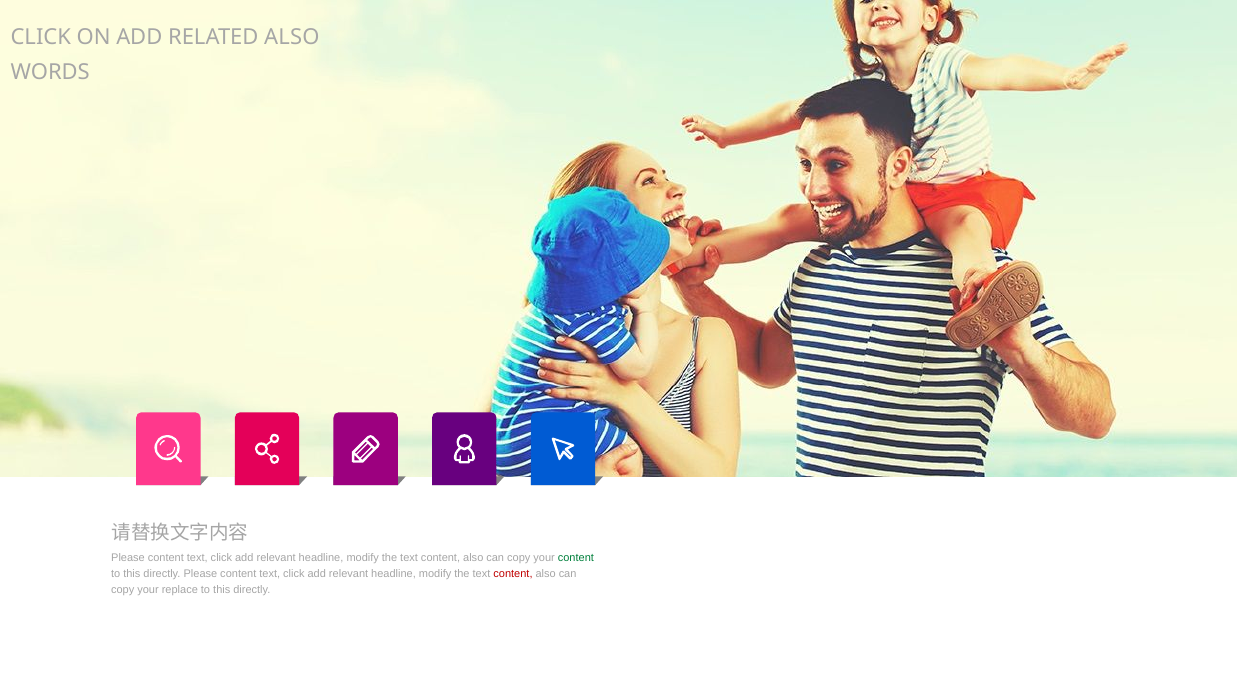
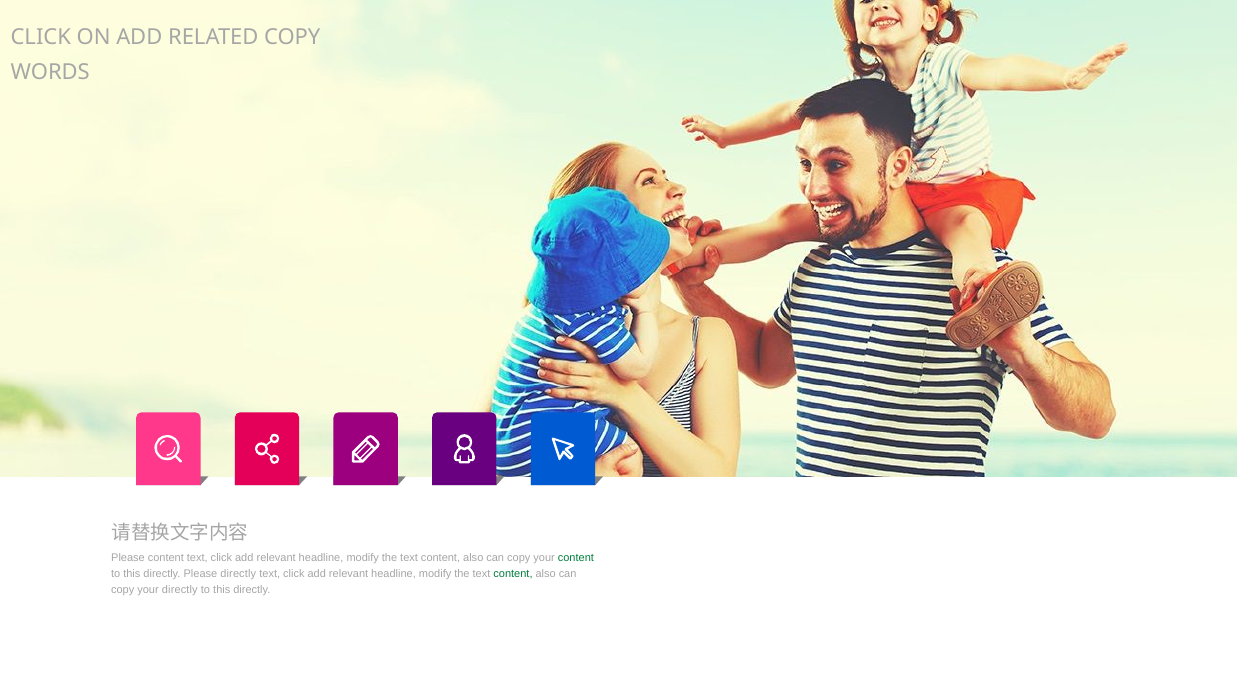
RELATED ALSO: ALSO -> COPY
directly Please content: content -> directly
content at (513, 573) colour: red -> green
your replace: replace -> directly
